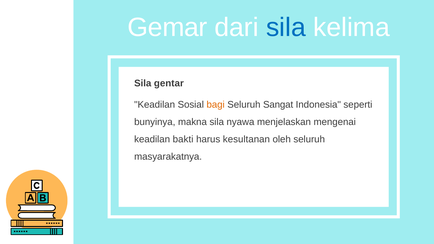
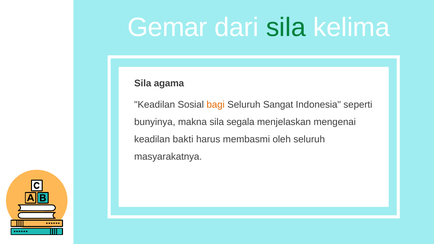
sila at (286, 28) colour: blue -> green
gentar: gentar -> agama
nyawa: nyawa -> segala
kesultanan: kesultanan -> membasmi
